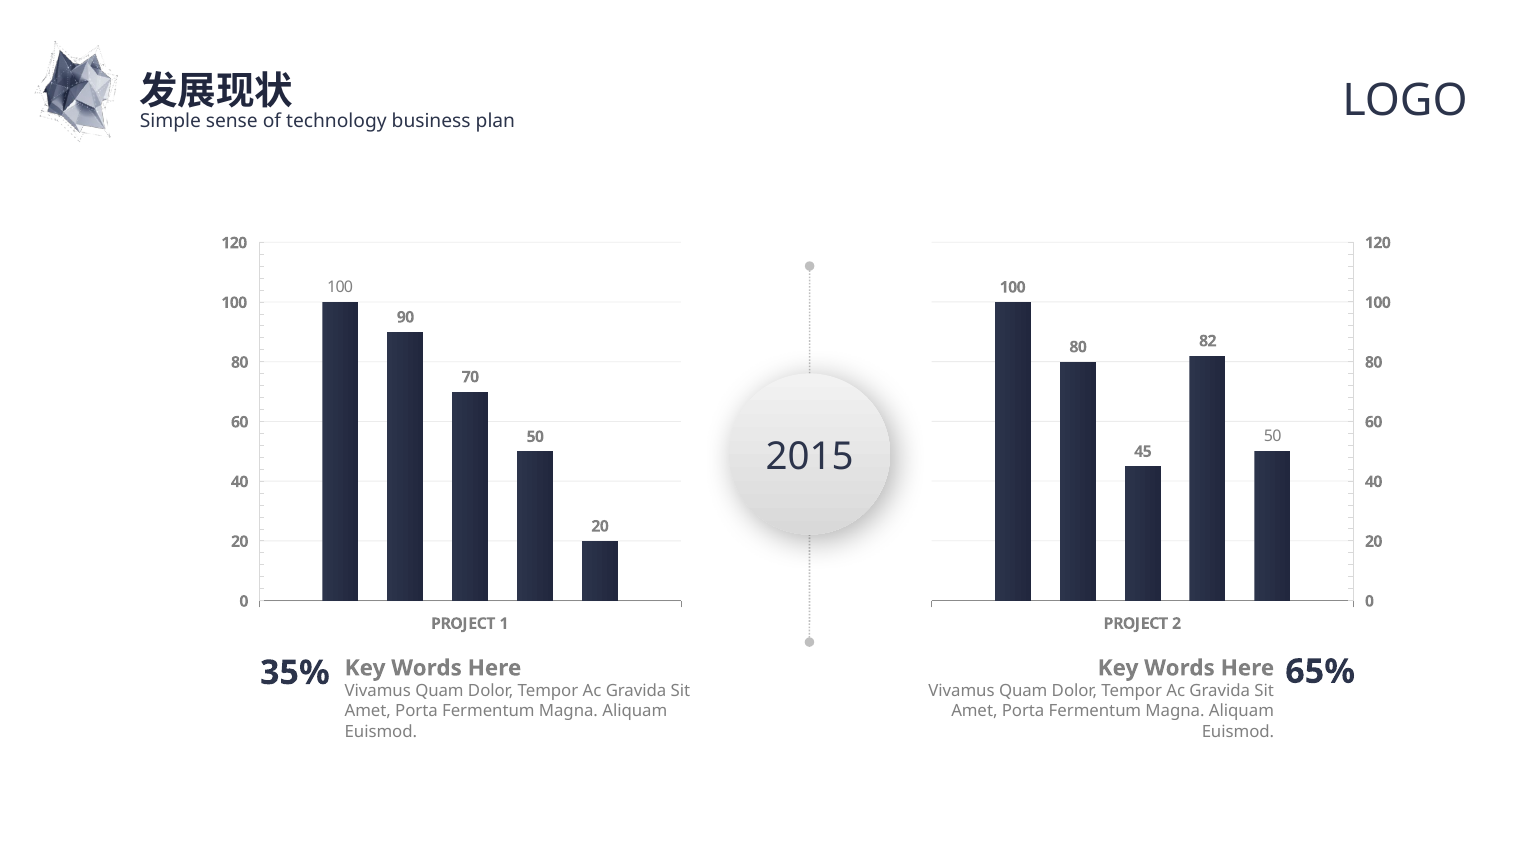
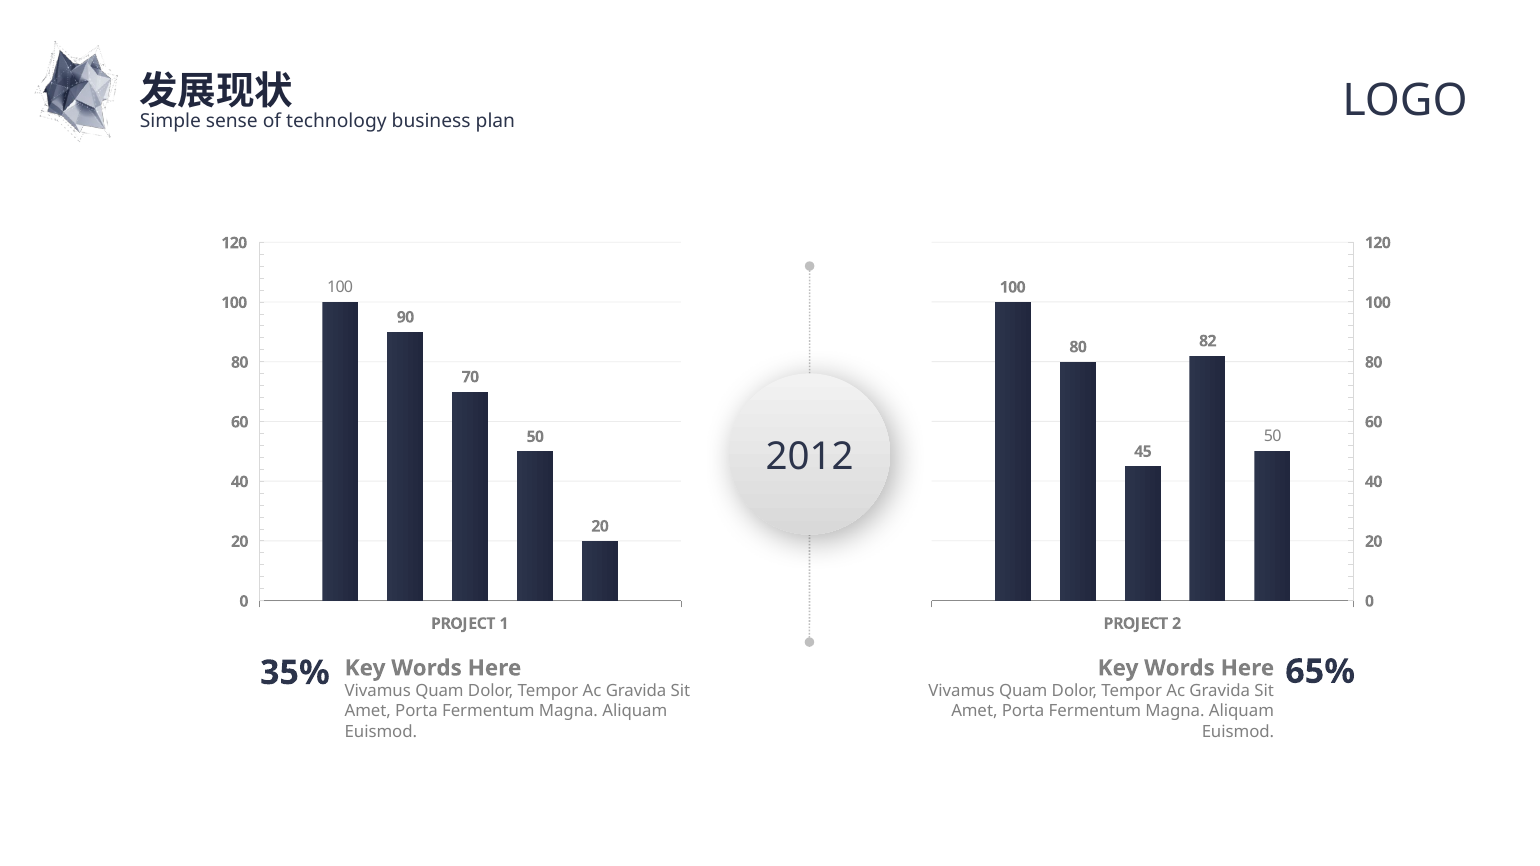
2015: 2015 -> 2012
